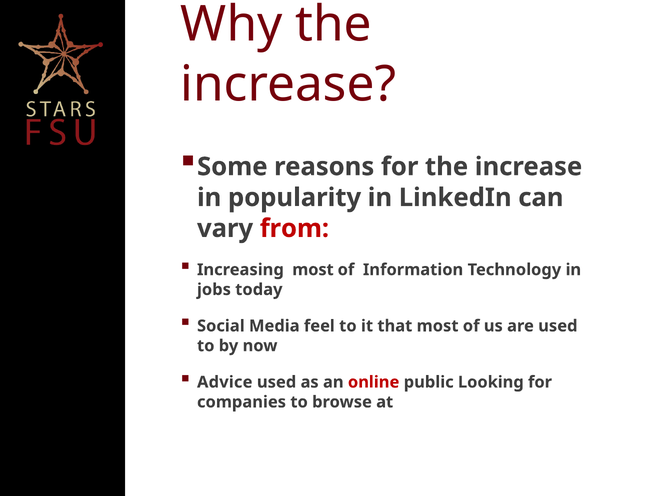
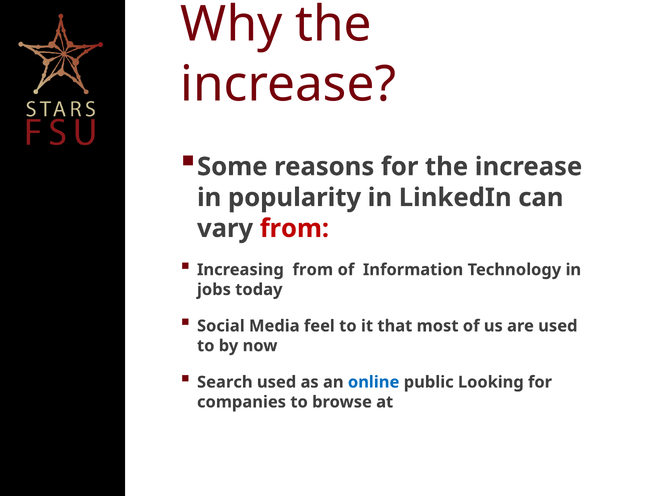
Increasing most: most -> from
Advice: Advice -> Search
online colour: red -> blue
